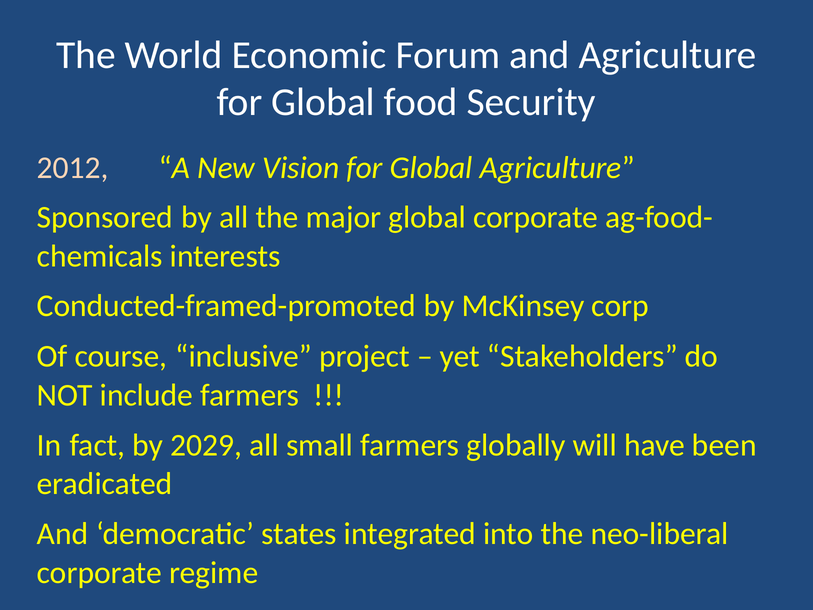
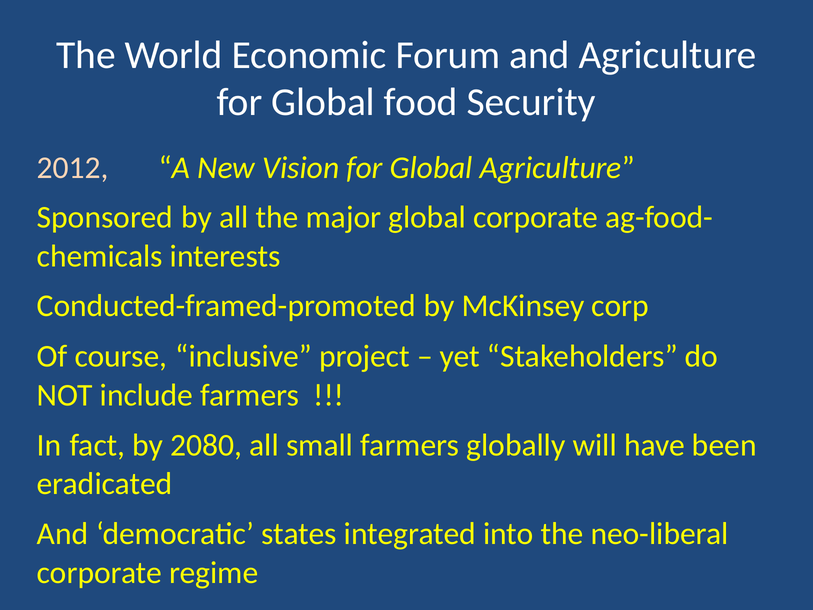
2029: 2029 -> 2080
